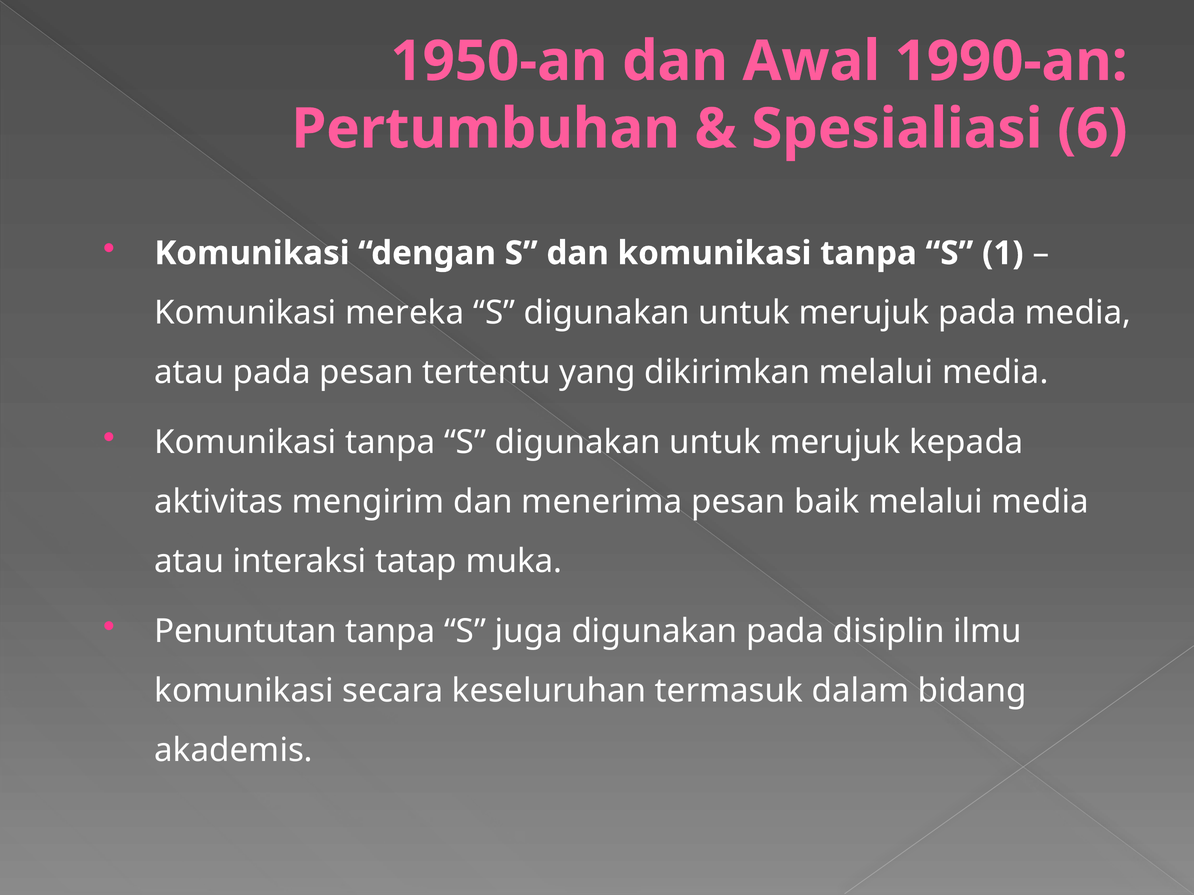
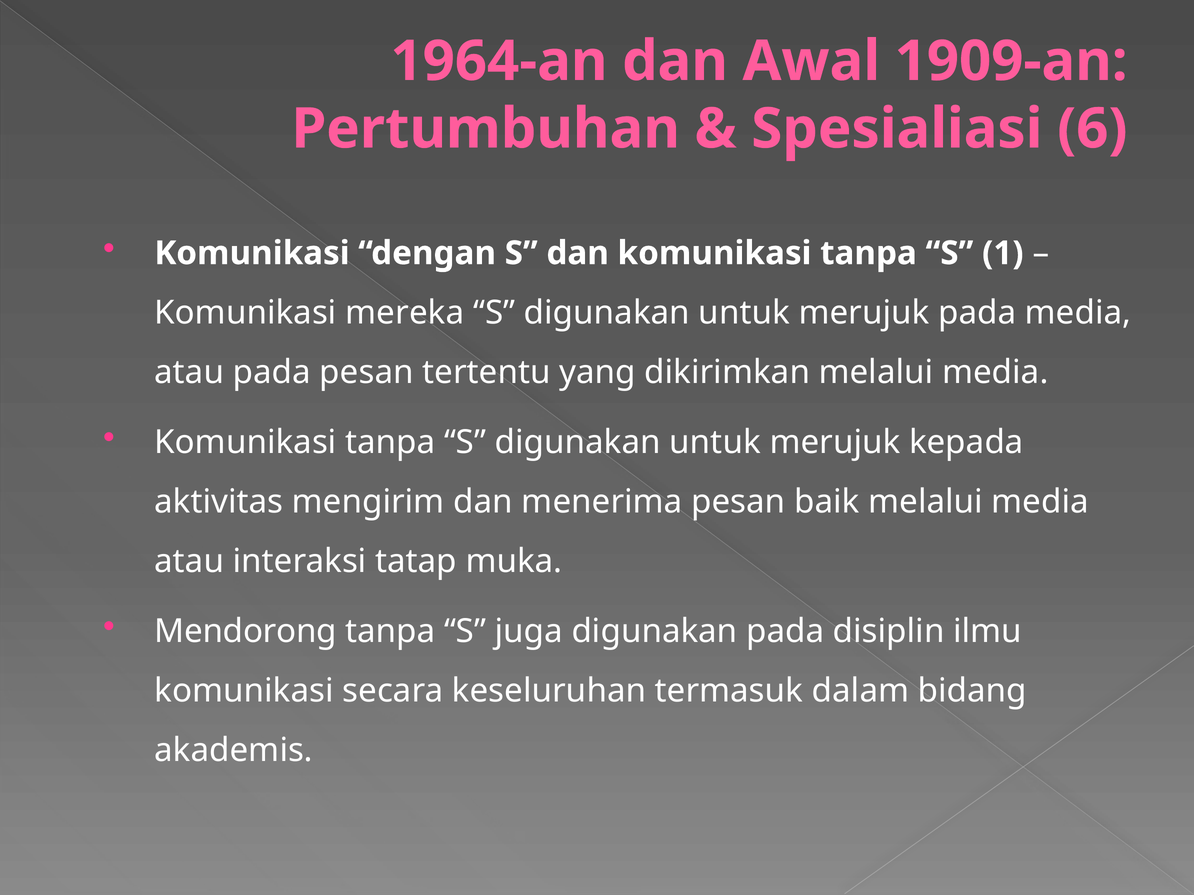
1950-an: 1950-an -> 1964-an
1990-an: 1990-an -> 1909-an
Penuntutan: Penuntutan -> Mendorong
